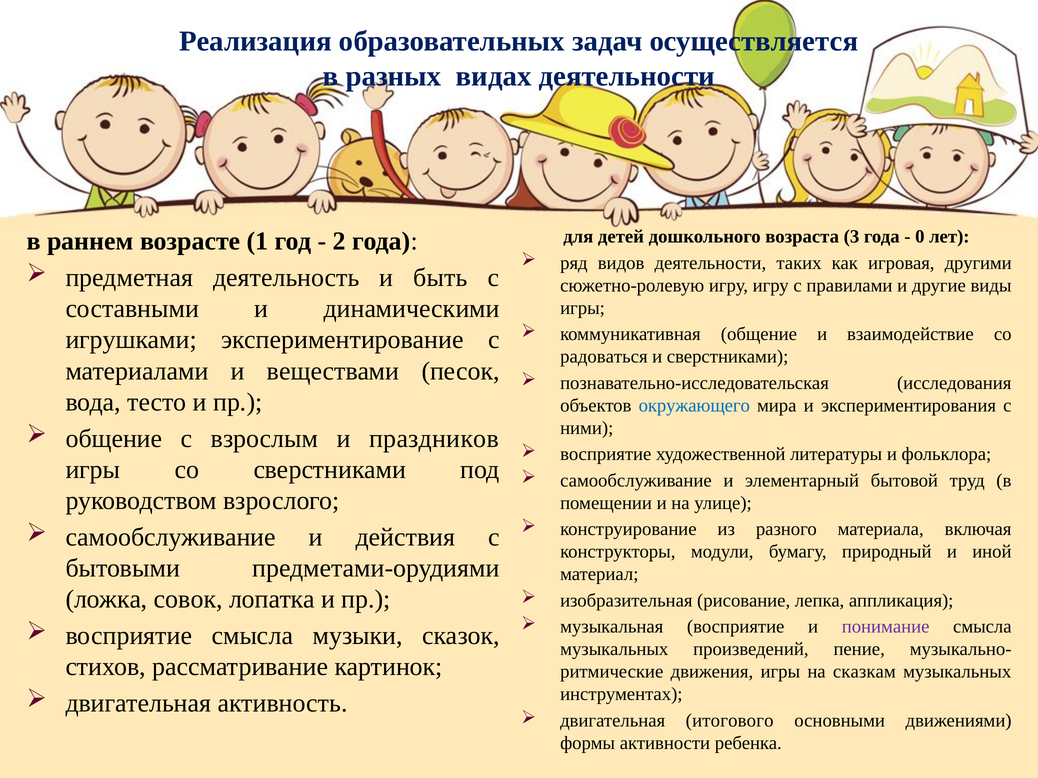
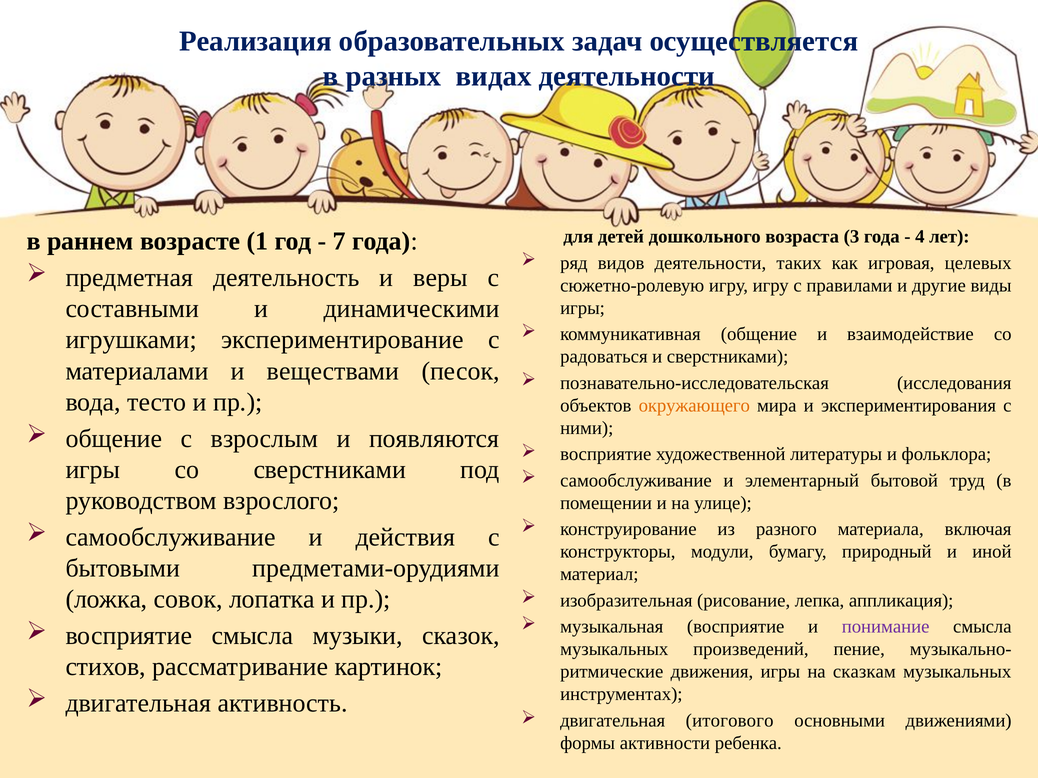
0: 0 -> 4
2: 2 -> 7
другими: другими -> целевых
быть: быть -> веры
окружающего colour: blue -> orange
праздников: праздников -> появляются
